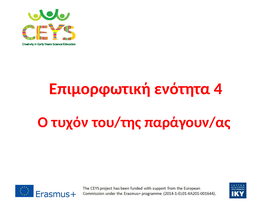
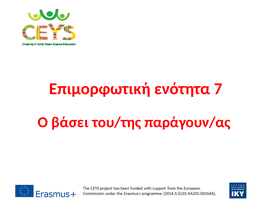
4: 4 -> 7
τυχόν: τυχόν -> βάσει
